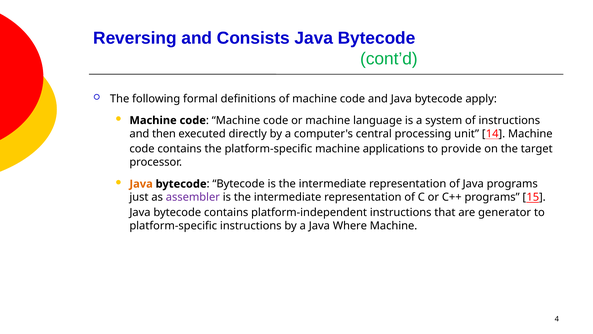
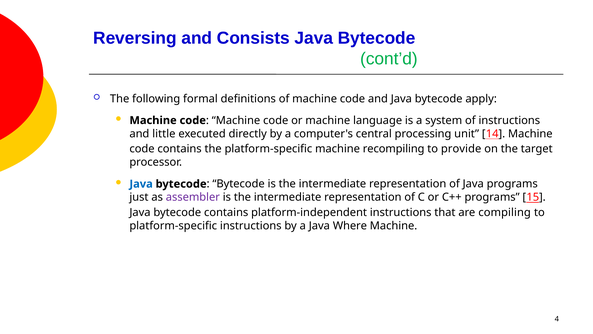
then: then -> little
applications: applications -> recompiling
Java at (141, 184) colour: orange -> blue
generator: generator -> compiling
